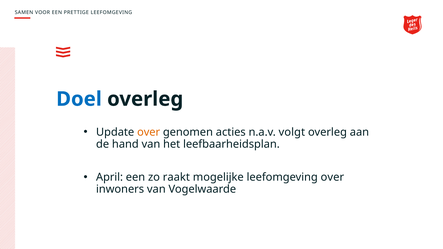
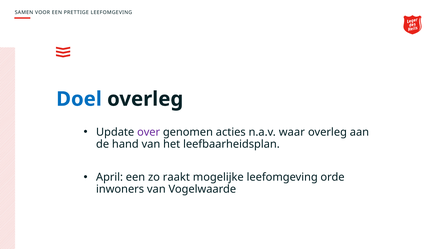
over at (149, 132) colour: orange -> purple
volgt: volgt -> waar
leefomgeving over: over -> orde
